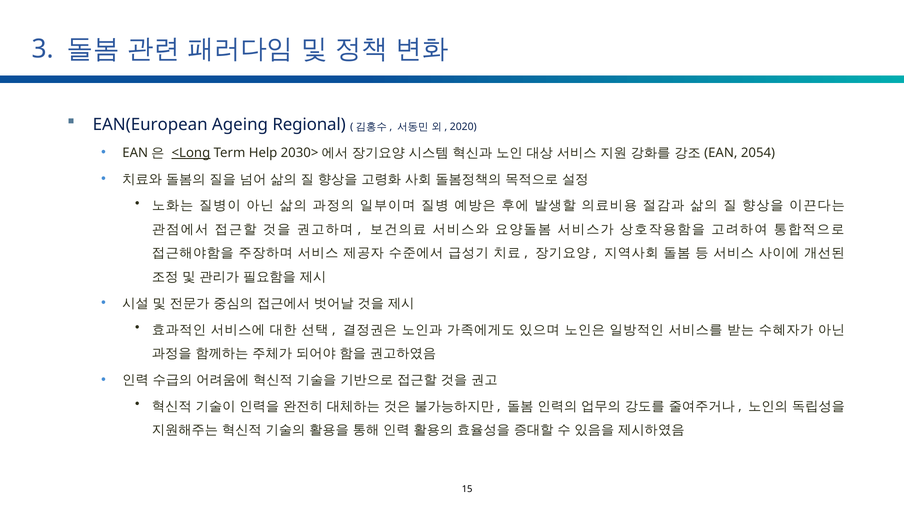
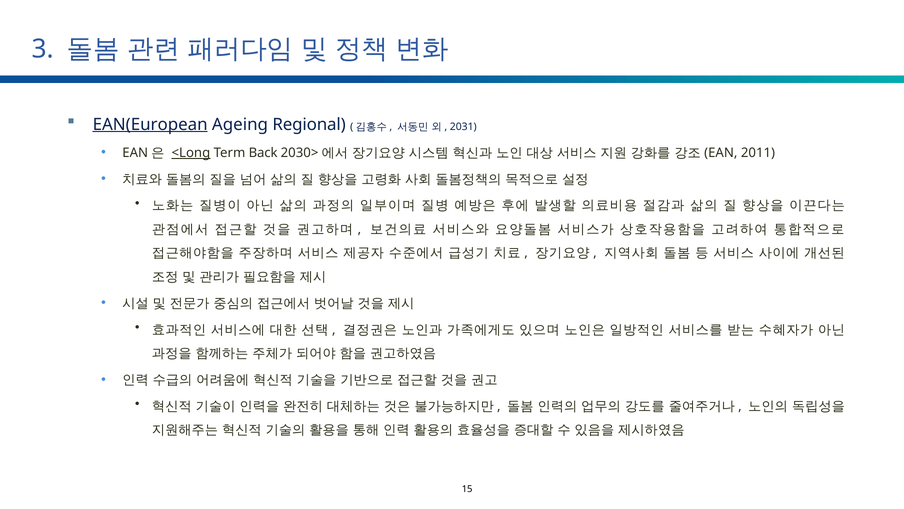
EAN(European underline: none -> present
2020: 2020 -> 2031
Help: Help -> Back
2054: 2054 -> 2011
